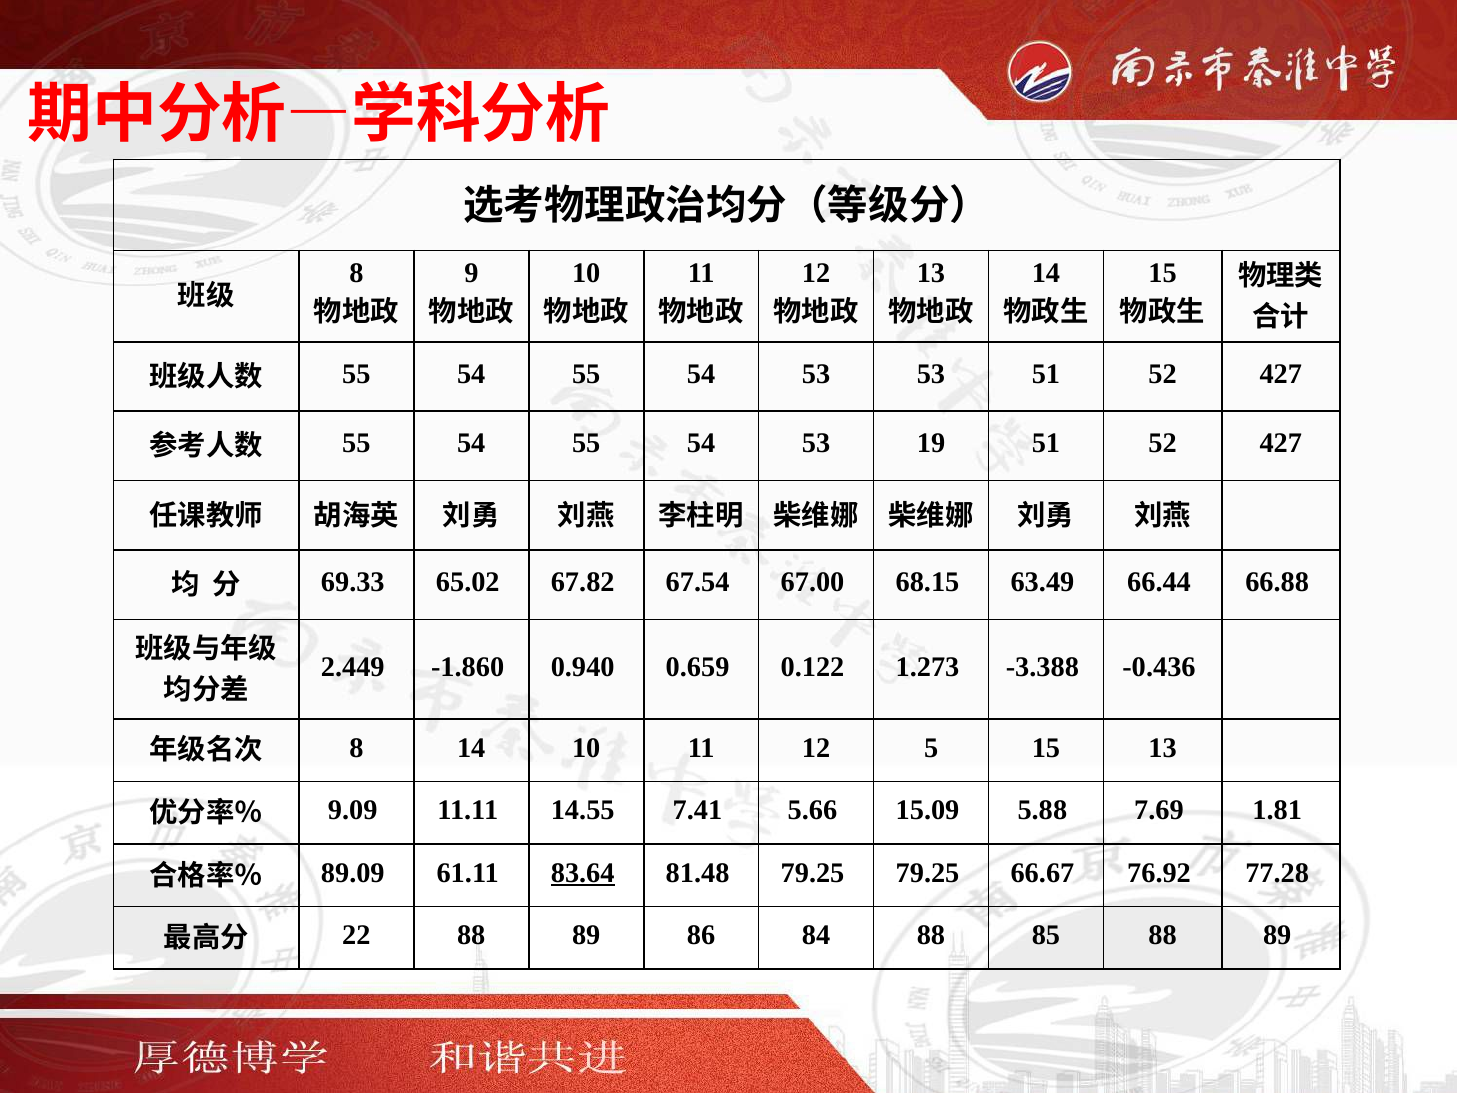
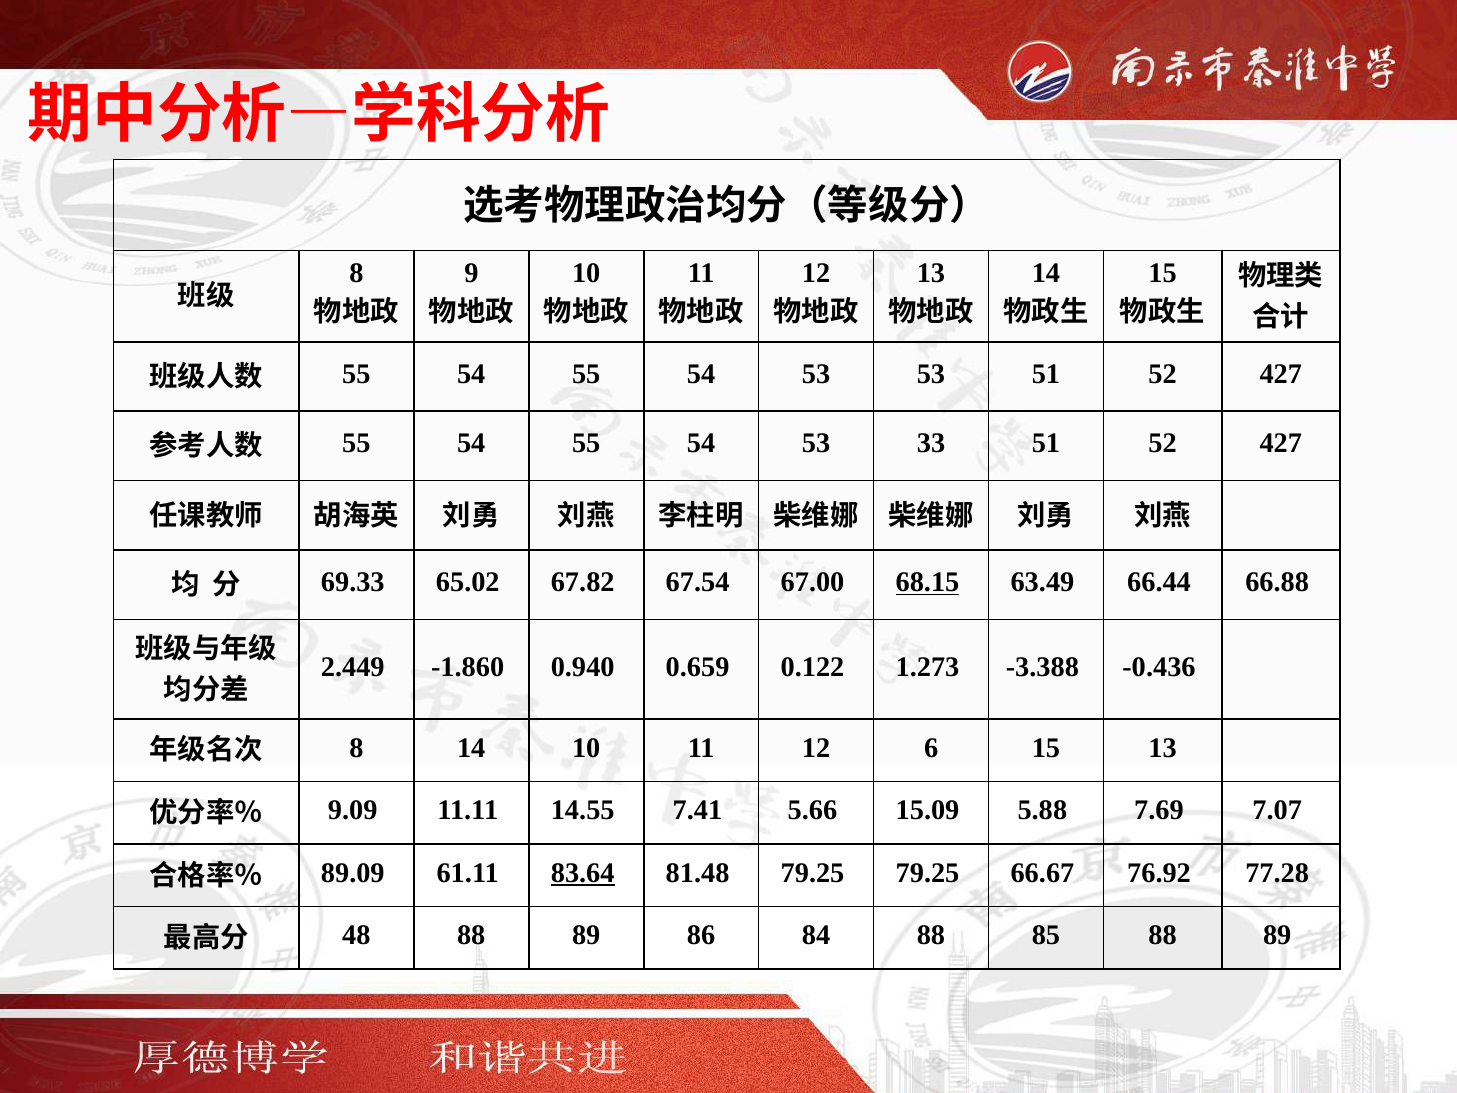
19: 19 -> 33
68.15 underline: none -> present
5: 5 -> 6
1.81: 1.81 -> 7.07
22: 22 -> 48
